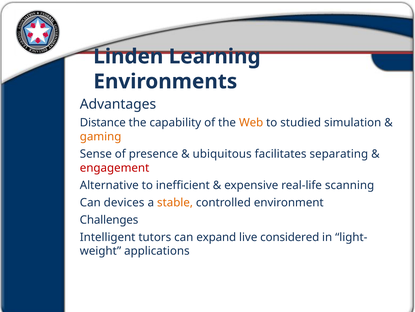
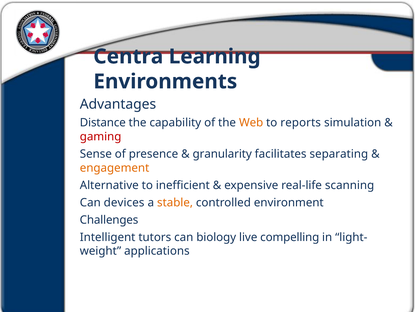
Linden: Linden -> Centra
studied: studied -> reports
gaming colour: orange -> red
ubiquitous: ubiquitous -> granularity
engagement colour: red -> orange
expand: expand -> biology
considered: considered -> compelling
